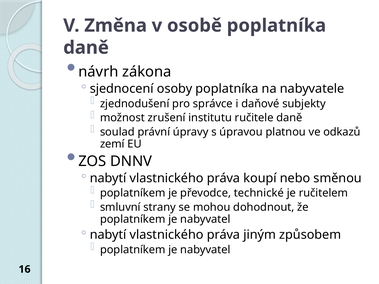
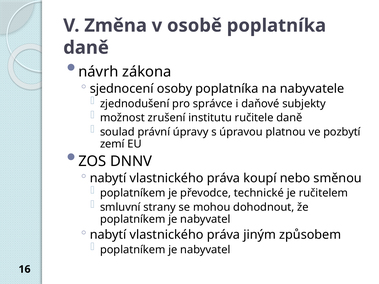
odkazů: odkazů -> pozbytí
